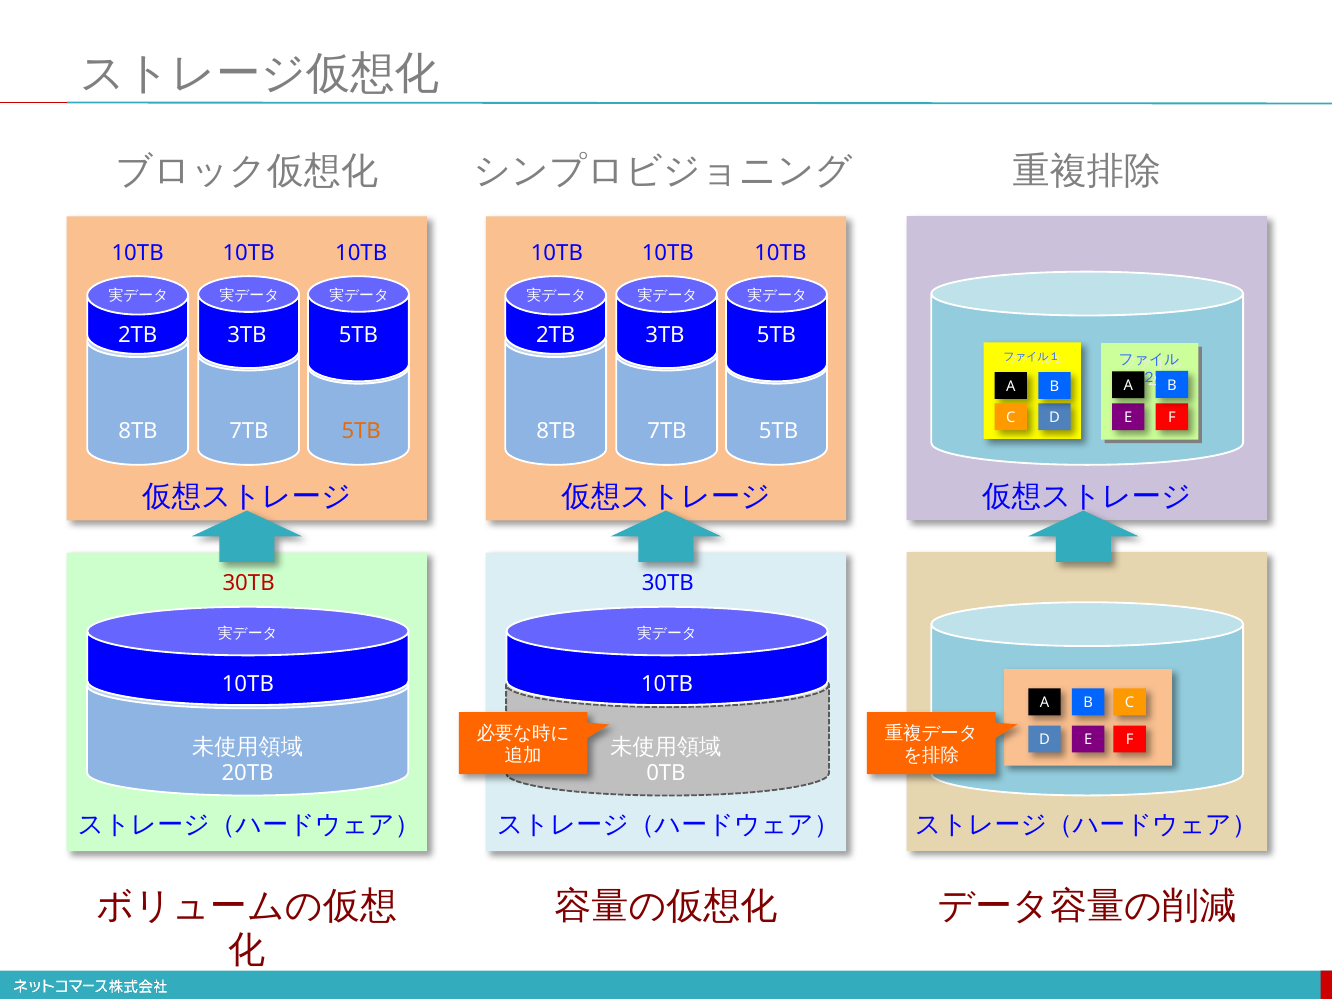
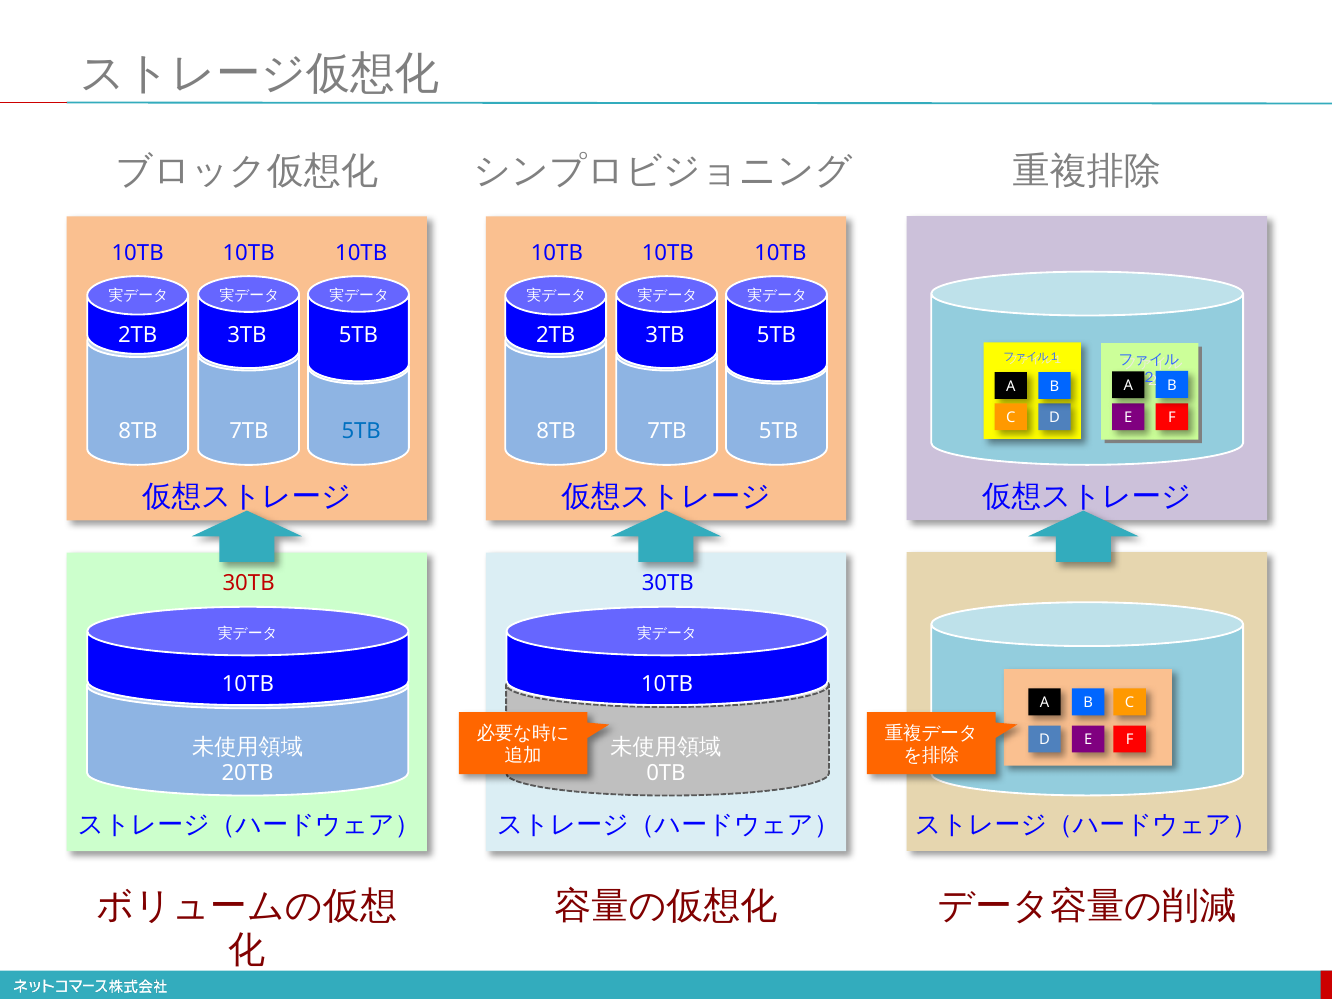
5TB at (361, 431) colour: orange -> blue
